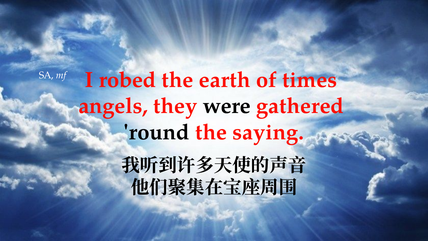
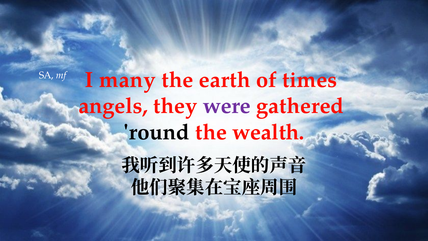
robed: robed -> many
were colour: black -> purple
saying: saying -> wealth
